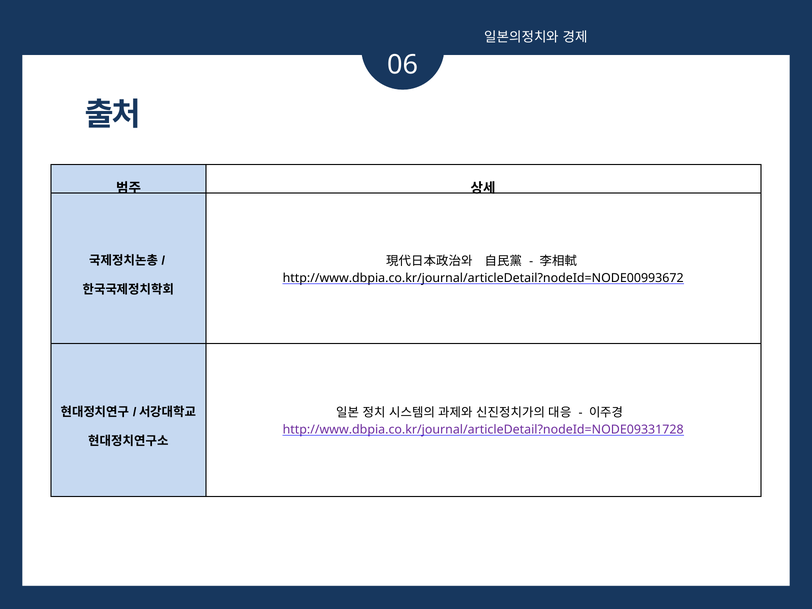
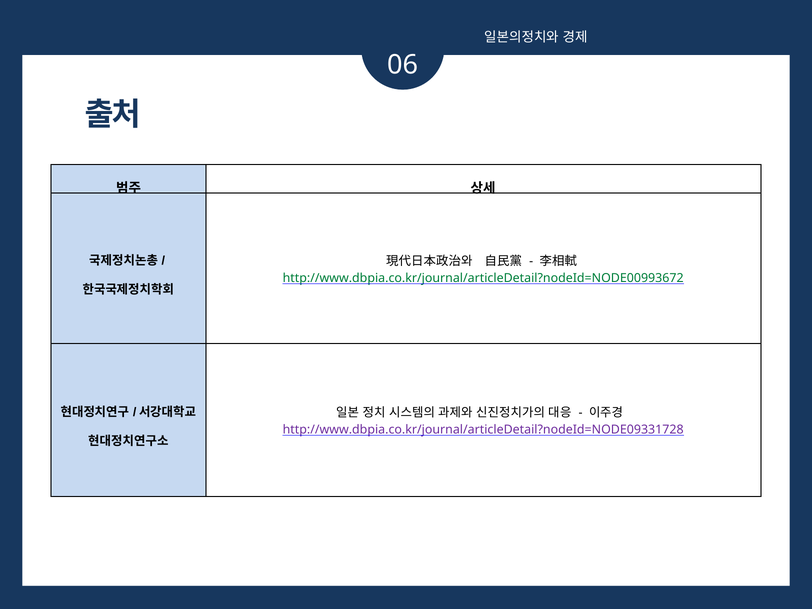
http://www.dbpia.co.kr/journal/articleDetail?nodeId=NODE00993672 colour: black -> green
